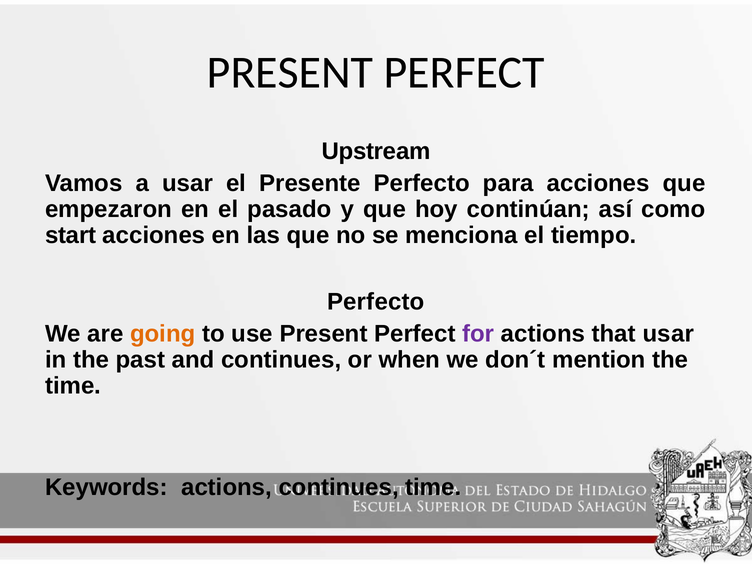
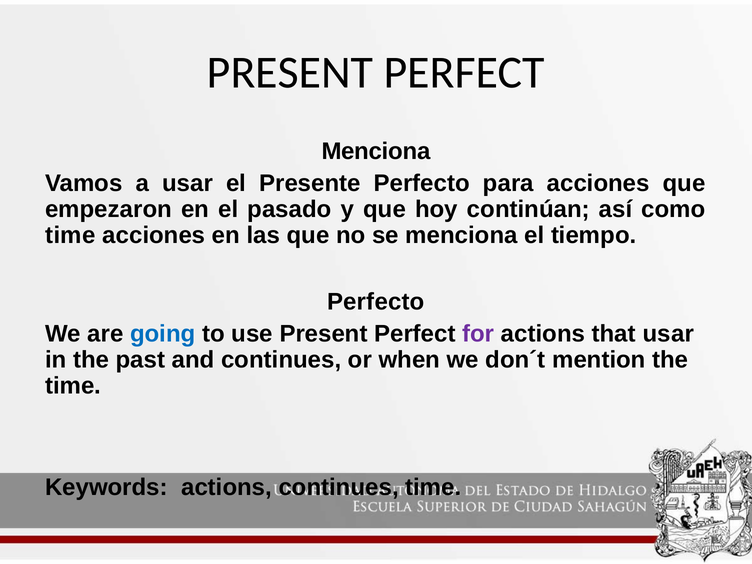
Upstream at (376, 151): Upstream -> Menciona
start at (71, 235): start -> time
going colour: orange -> blue
